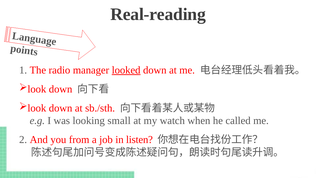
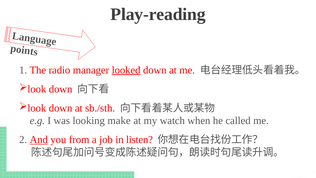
Real-reading: Real-reading -> Play-reading
small: small -> make
And underline: none -> present
